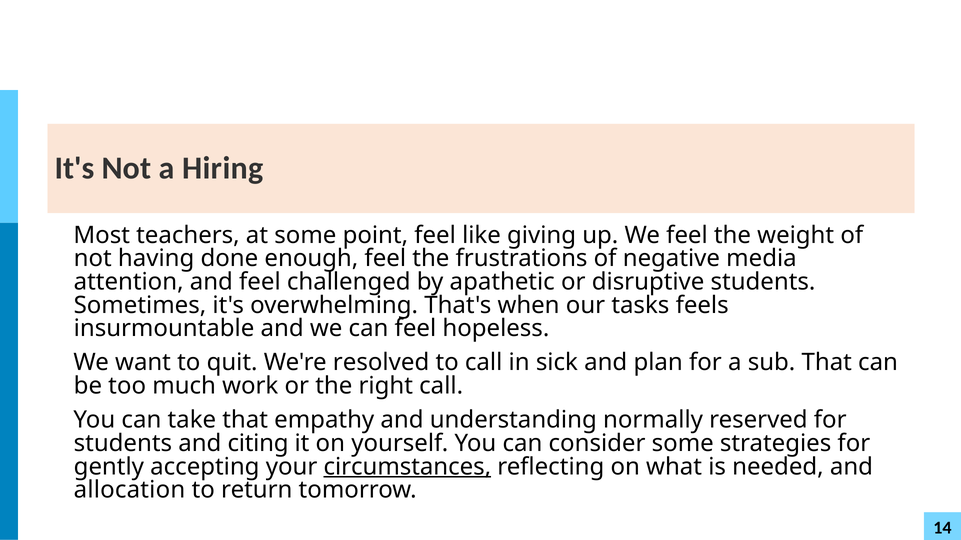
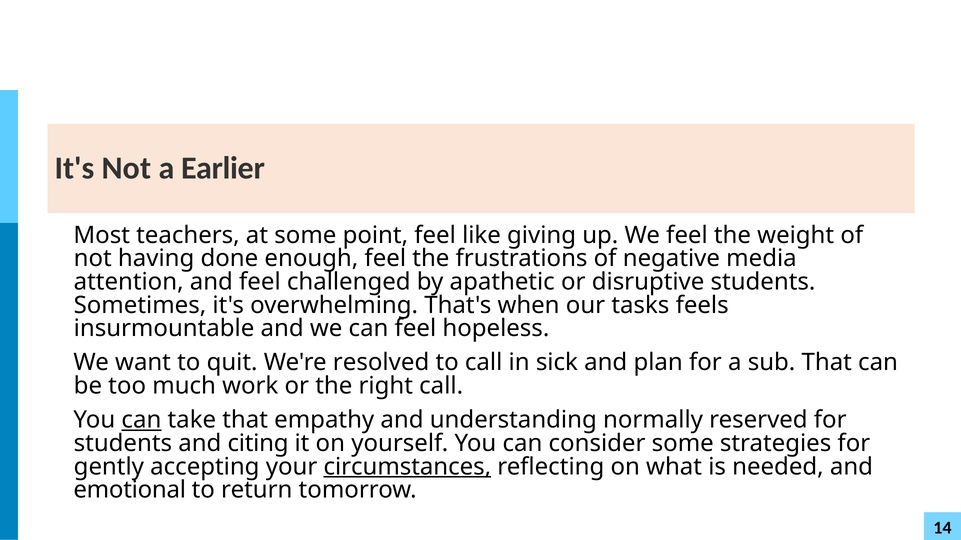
Hiring: Hiring -> Earlier
can at (141, 420) underline: none -> present
allocation: allocation -> emotional
